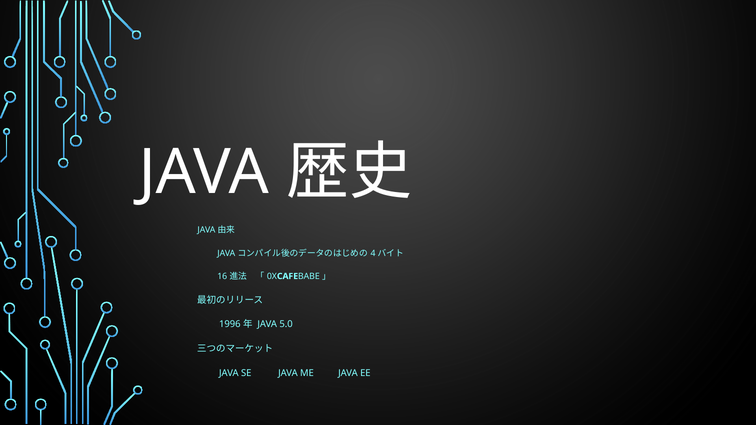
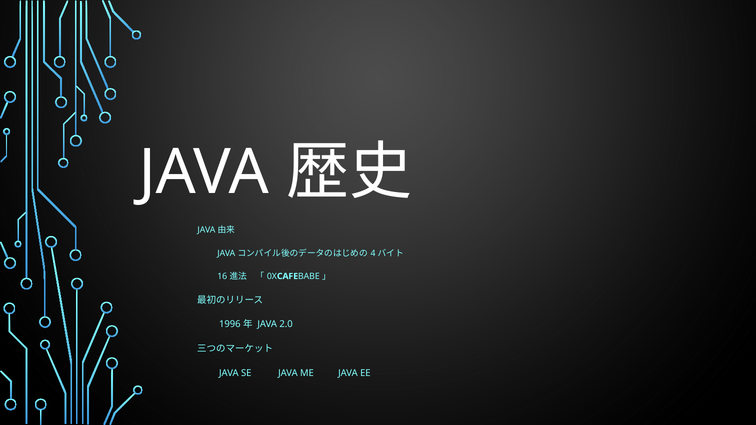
5.0: 5.0 -> 2.0
